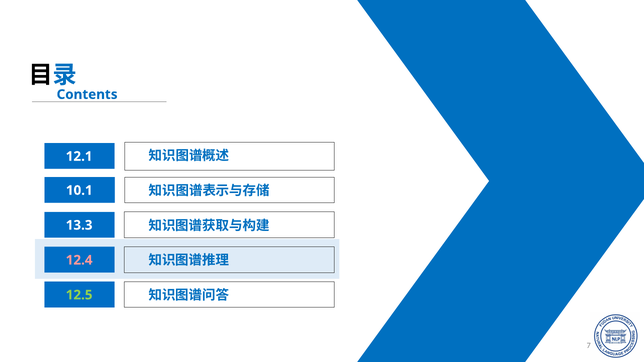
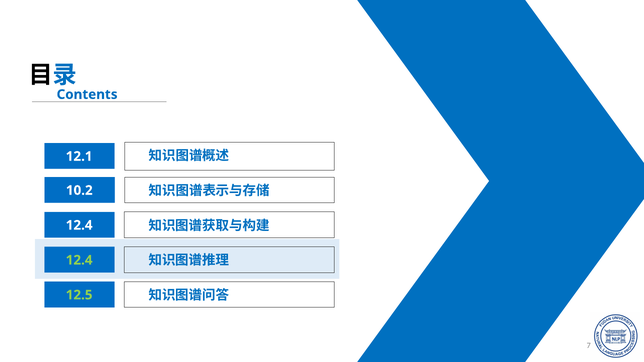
10.1: 10.1 -> 10.2
13.3 at (79, 225): 13.3 -> 12.4
12.4 at (79, 260) colour: pink -> light green
